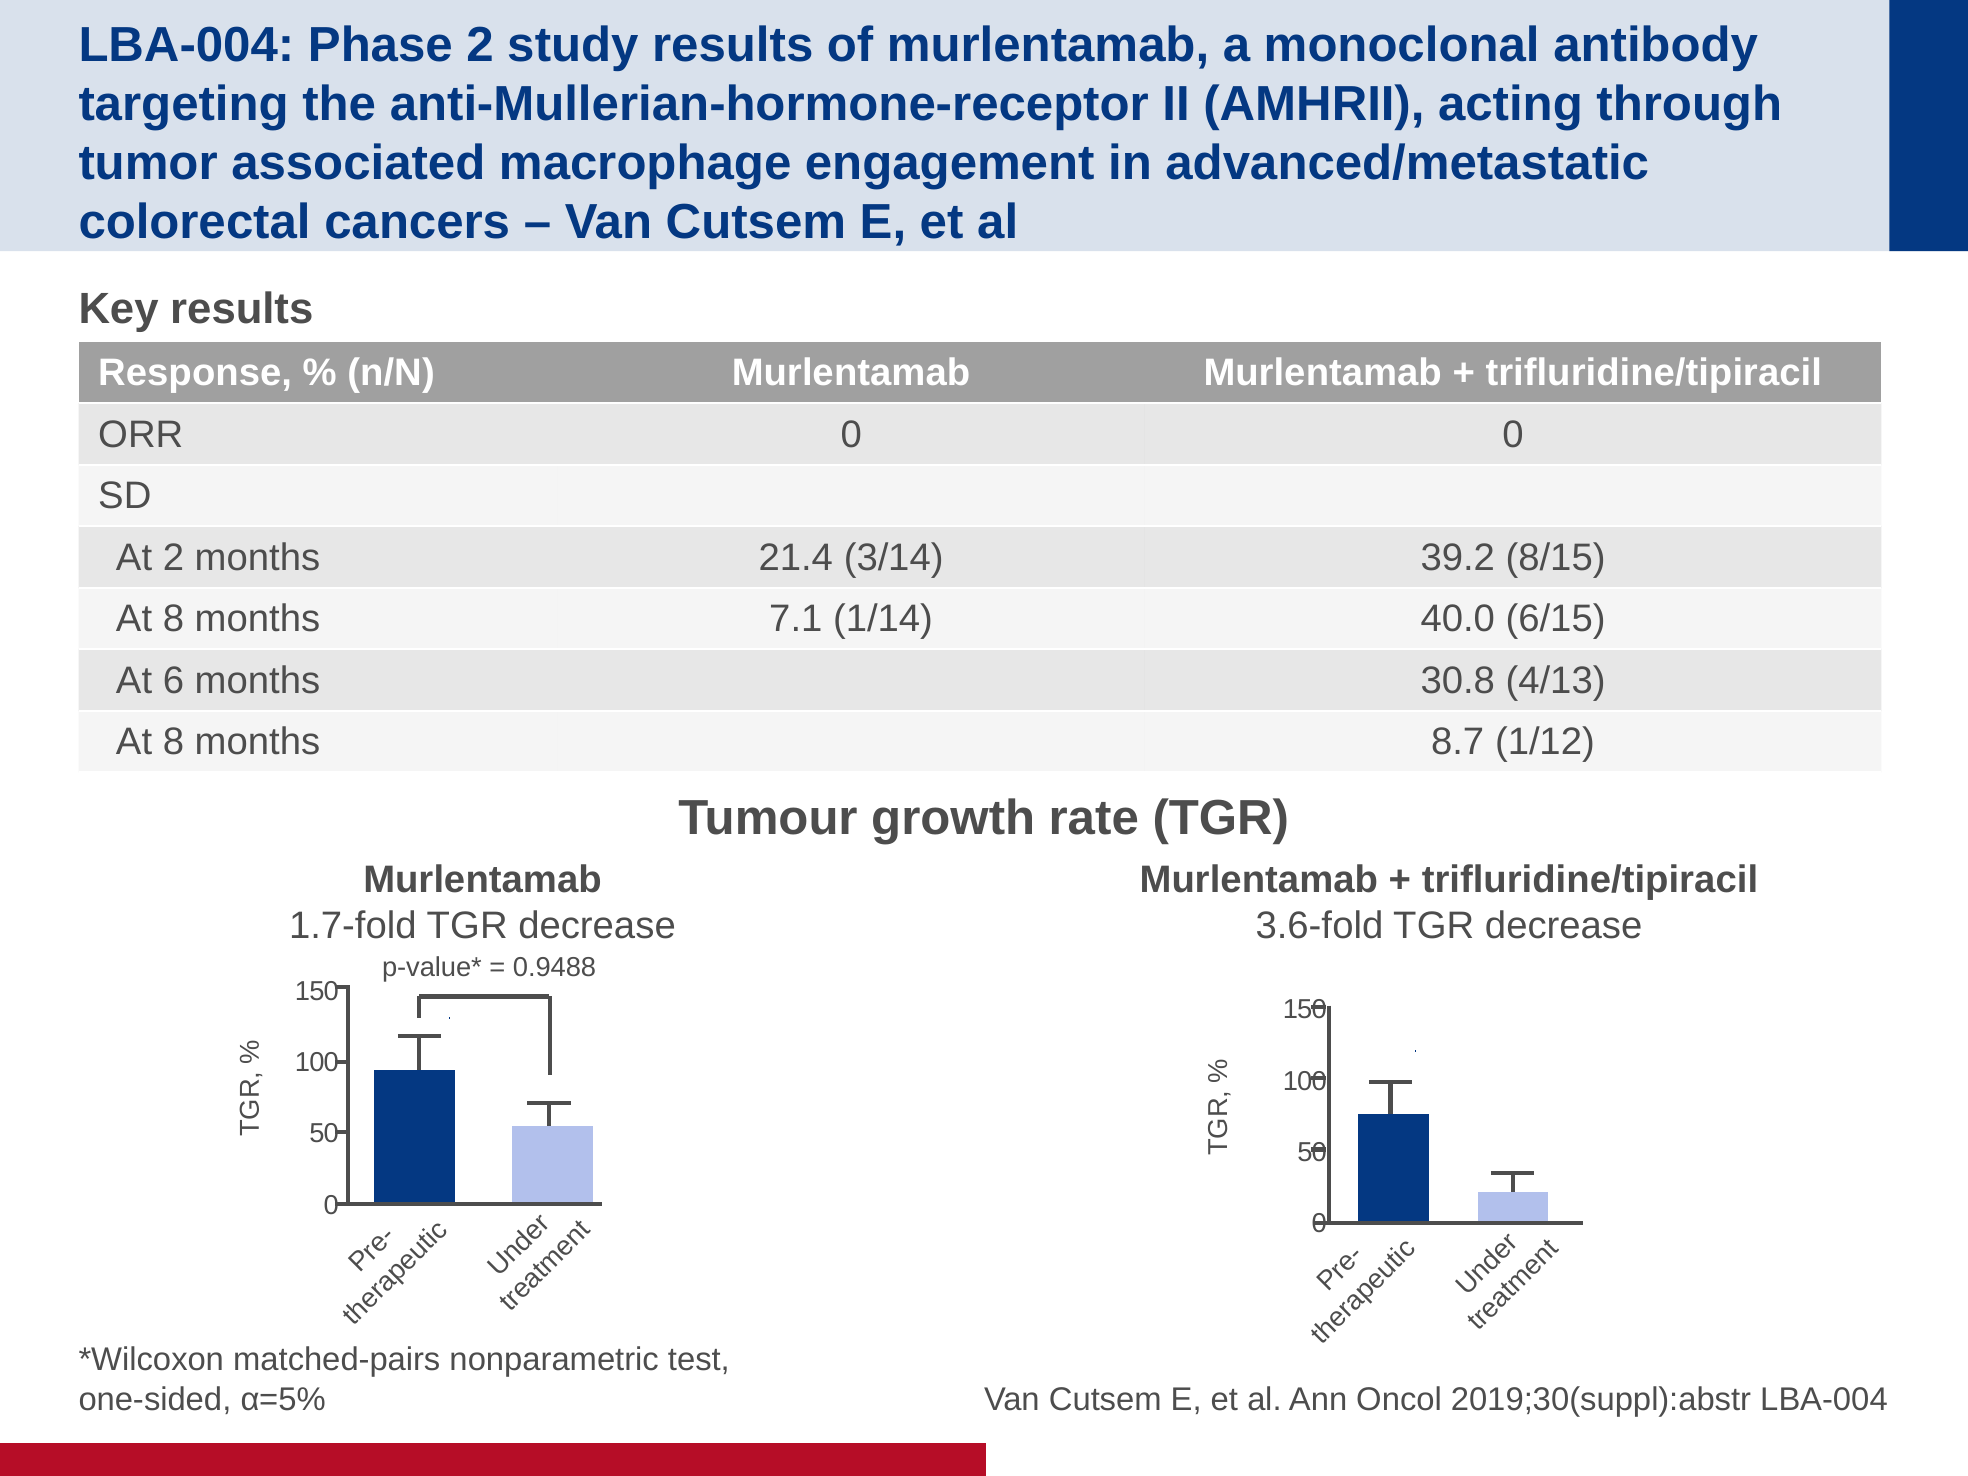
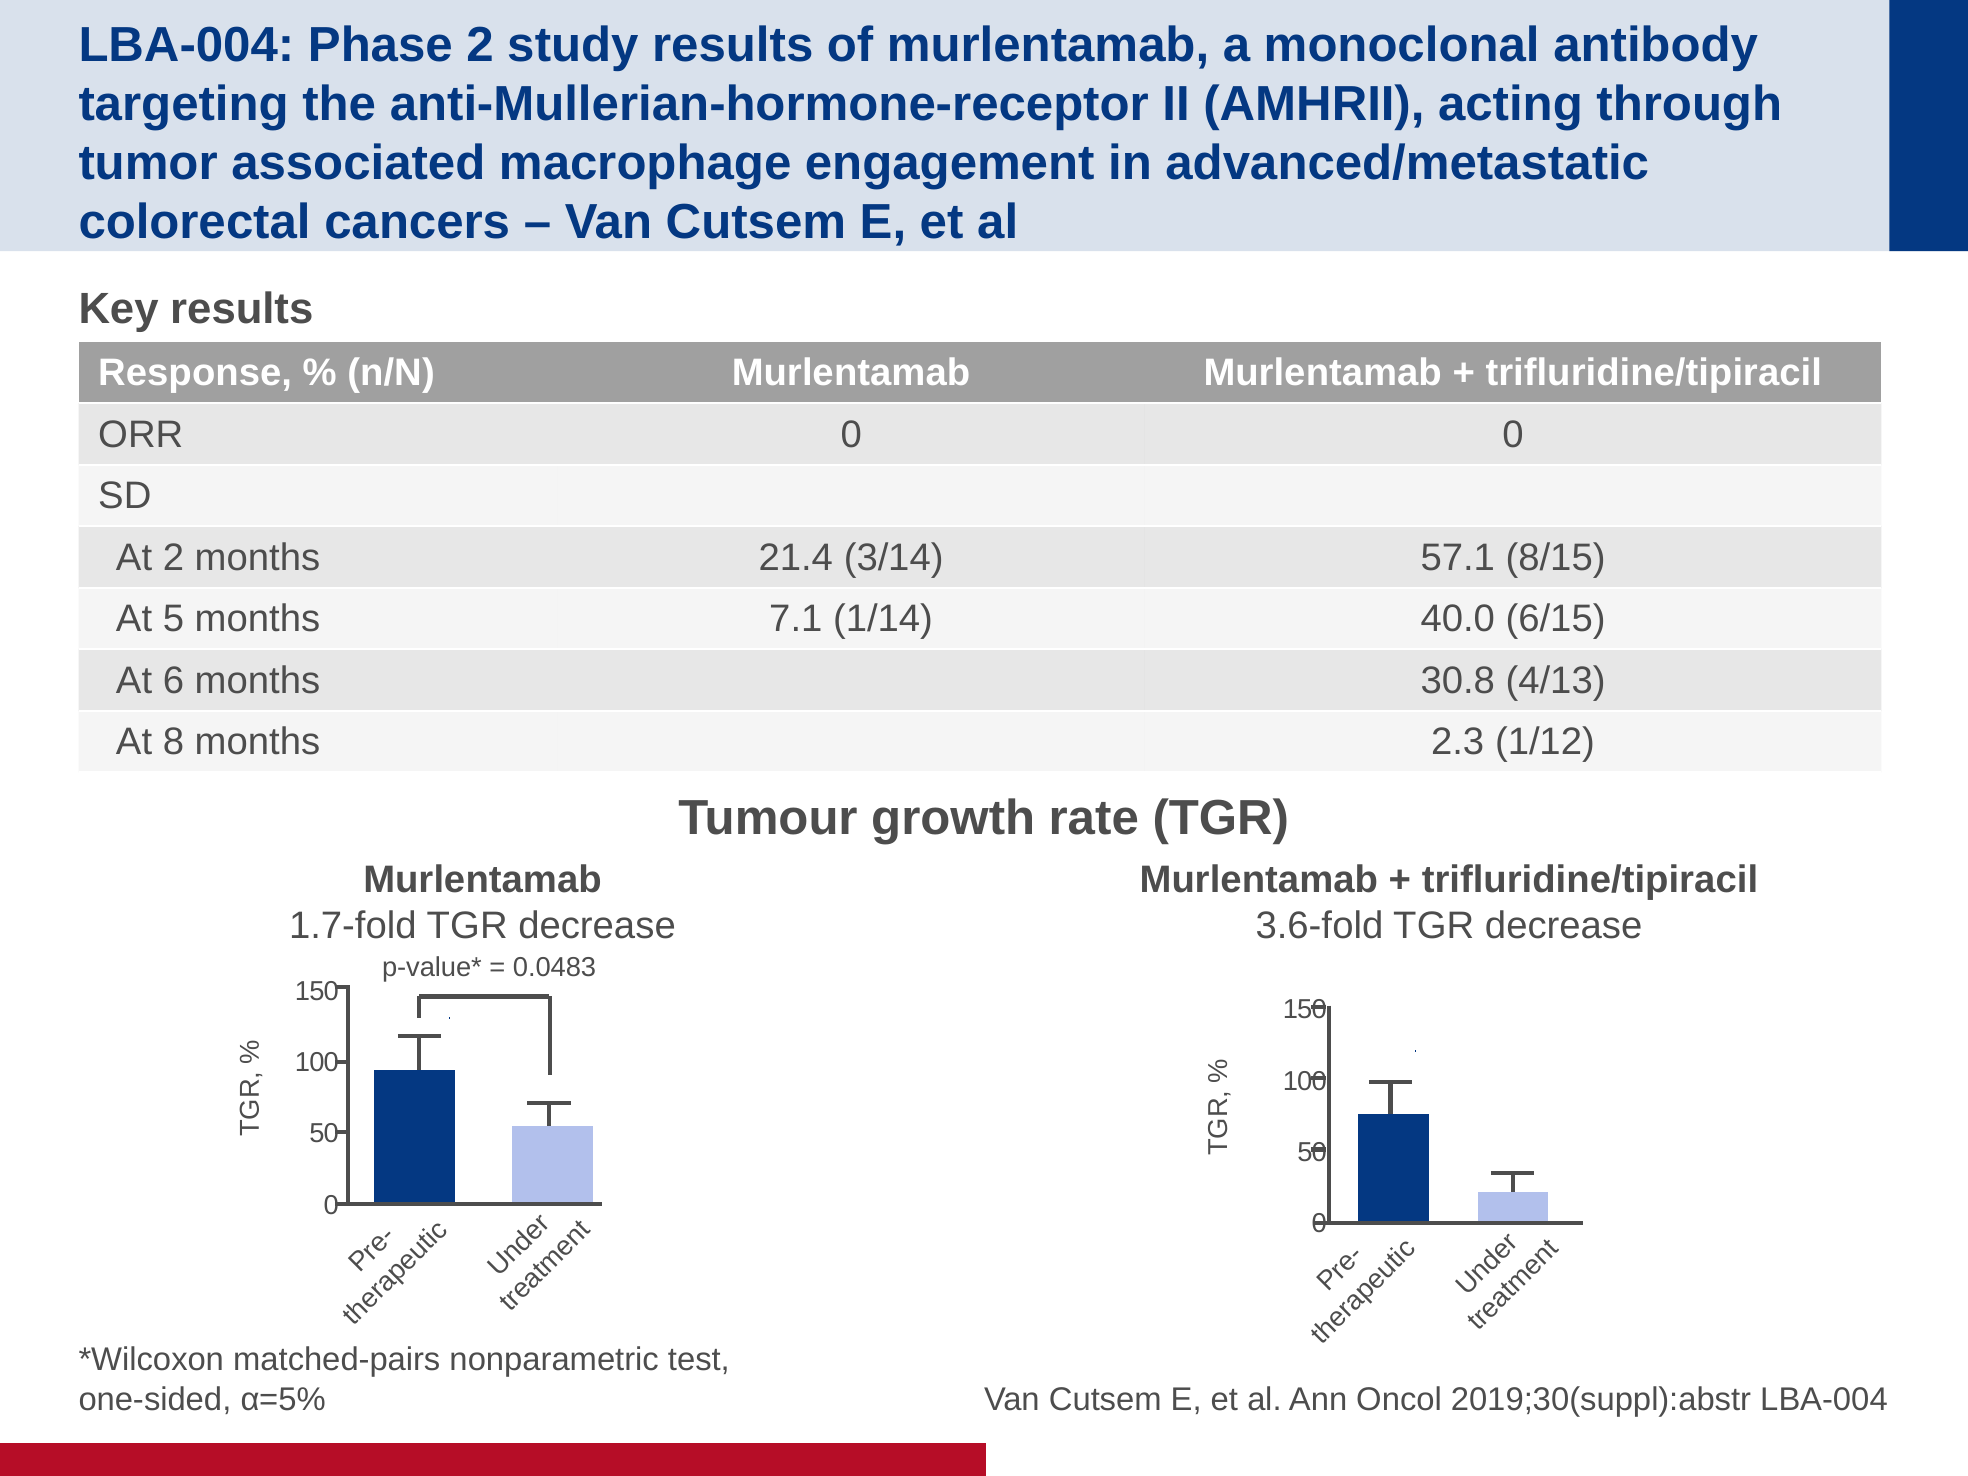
39.2: 39.2 -> 57.1
8 at (173, 619): 8 -> 5
8.7: 8.7 -> 2.3
0.9488: 0.9488 -> 0.0483
